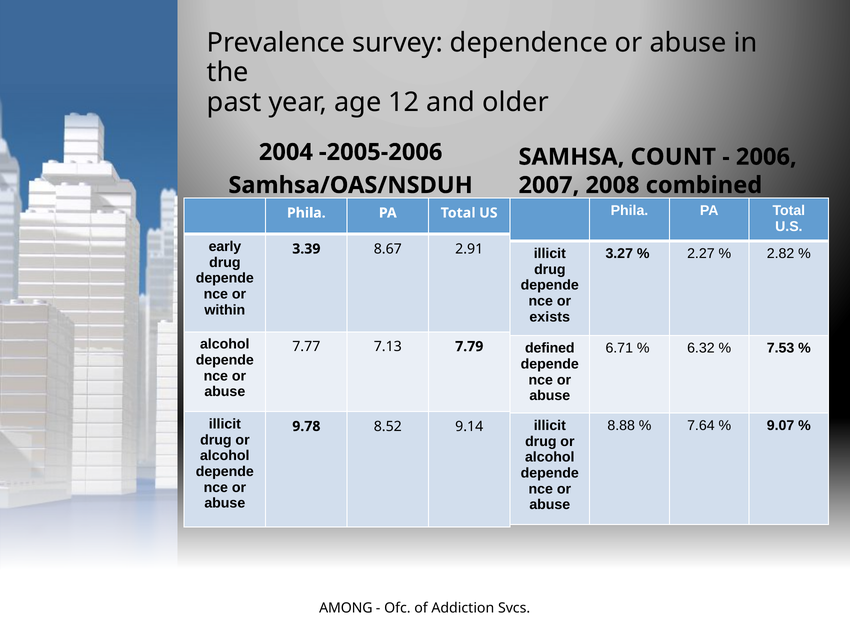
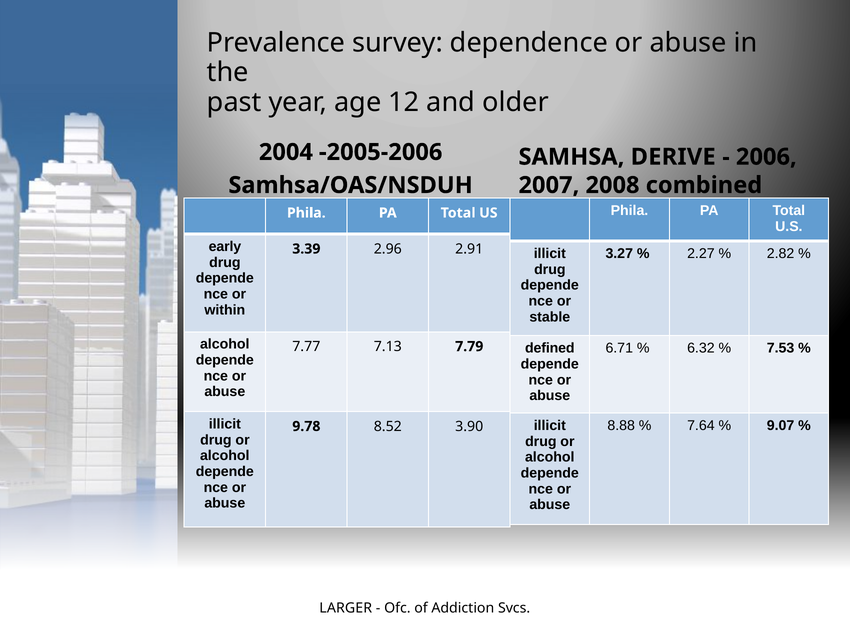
COUNT: COUNT -> DERIVE
8.67: 8.67 -> 2.96
exists: exists -> stable
9.14: 9.14 -> 3.90
AMONG: AMONG -> LARGER
